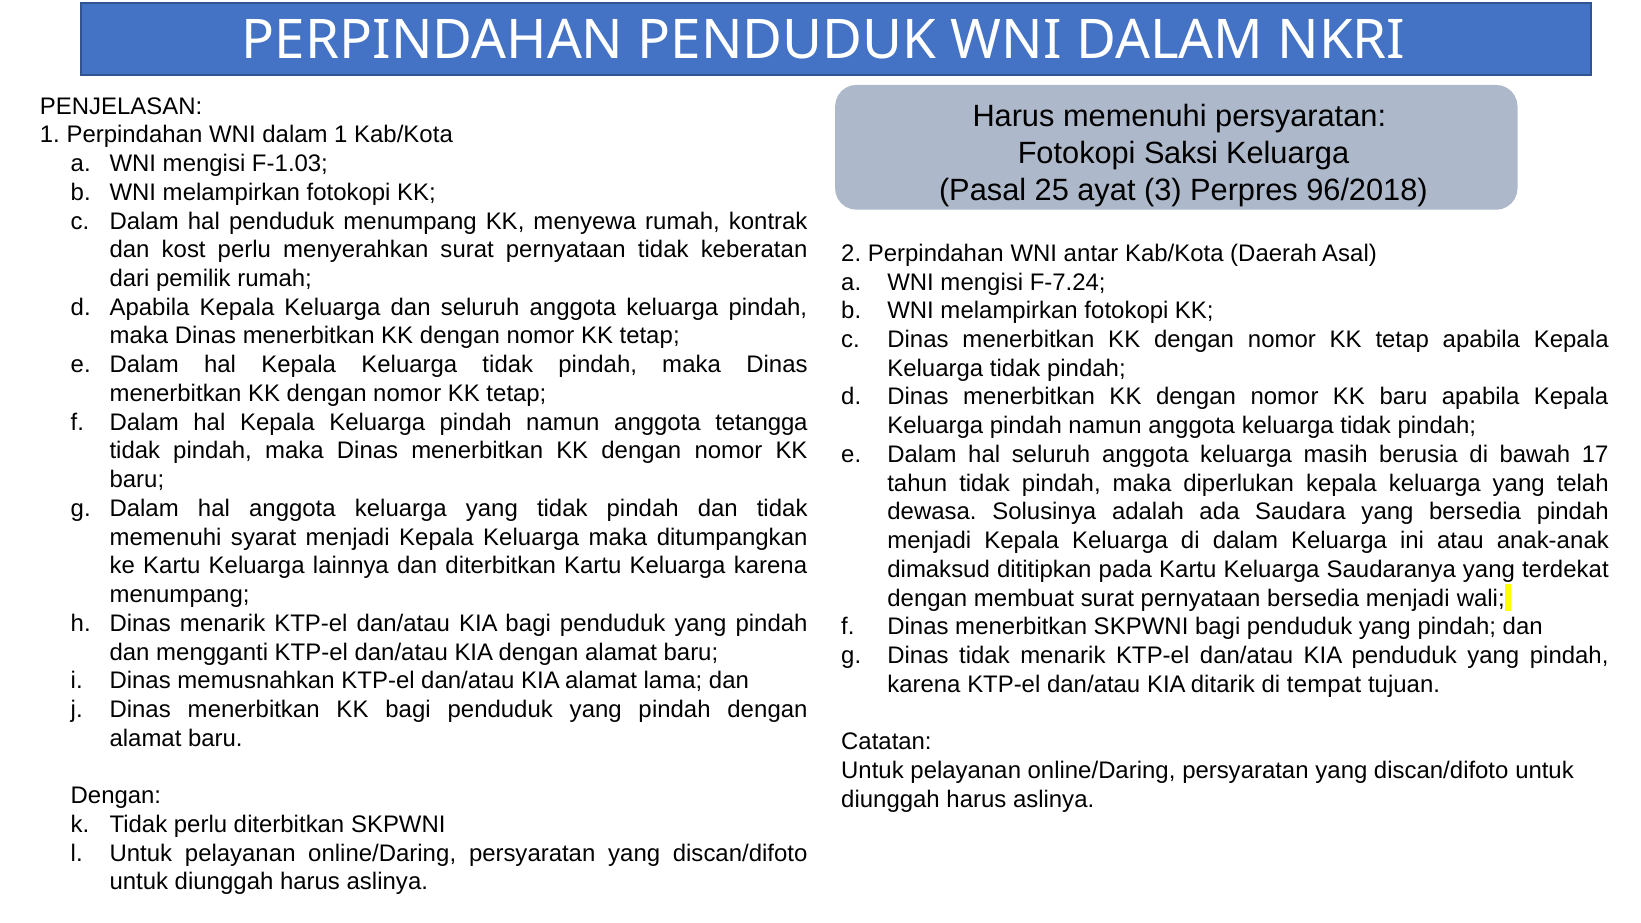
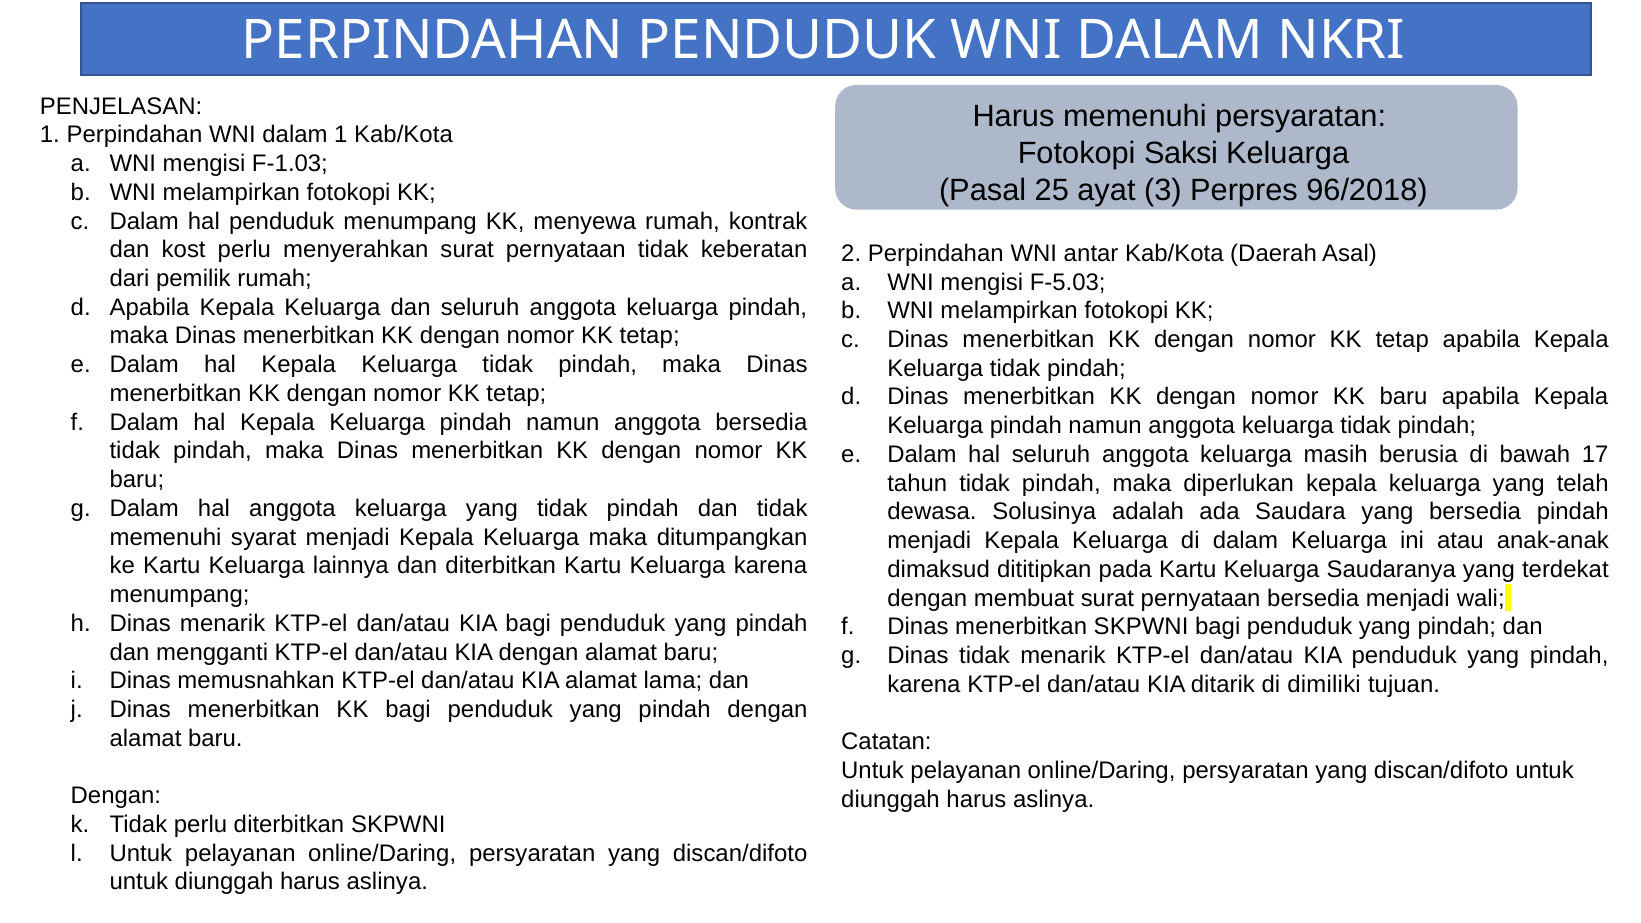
F-7.24: F-7.24 -> F-5.03
anggota tetangga: tetangga -> bersedia
tempat: tempat -> dimiliki
